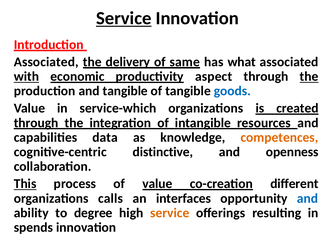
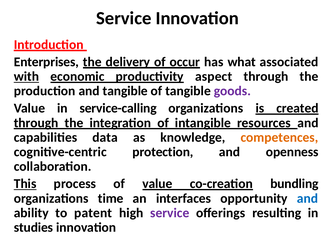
Service at (124, 18) underline: present -> none
Associated at (46, 62): Associated -> Enterprises
same: same -> occur
the at (309, 77) underline: present -> none
goods colour: blue -> purple
service-which: service-which -> service-calling
distinctive: distinctive -> protection
different: different -> bundling
calls: calls -> time
degree: degree -> patent
service at (170, 213) colour: orange -> purple
spends: spends -> studies
